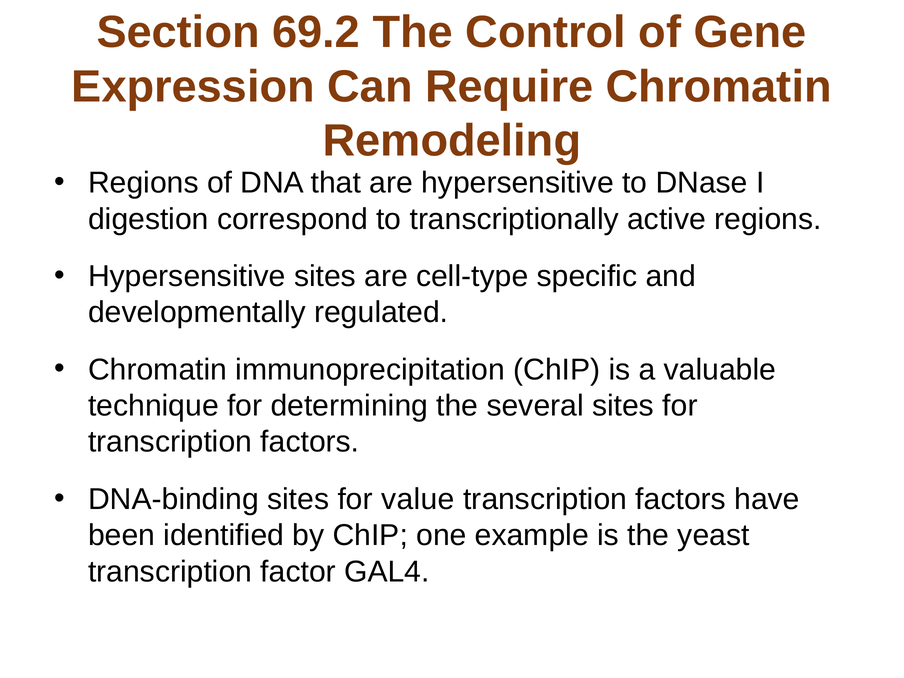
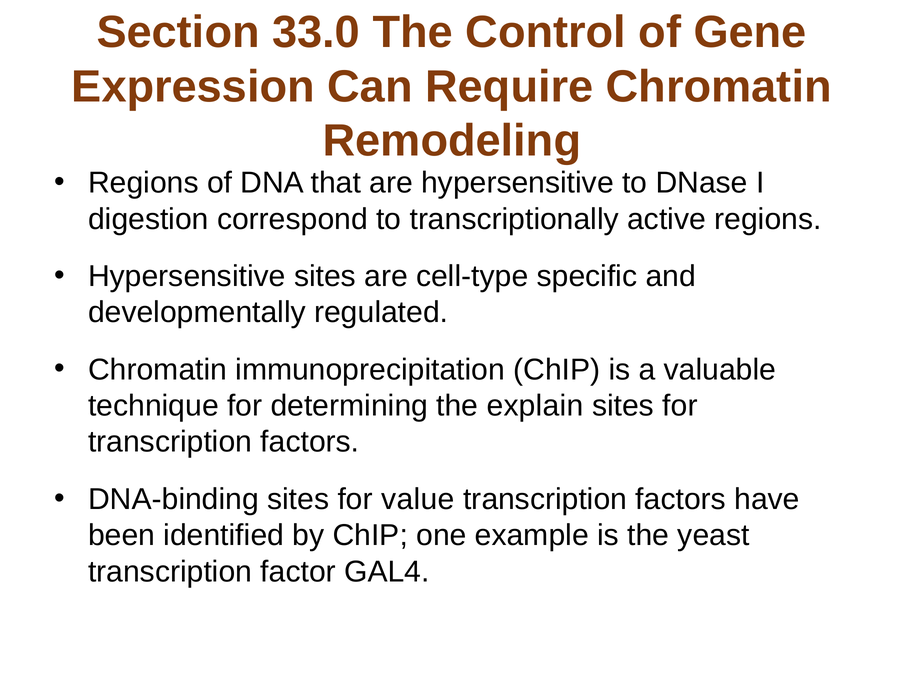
69.2: 69.2 -> 33.0
several: several -> explain
